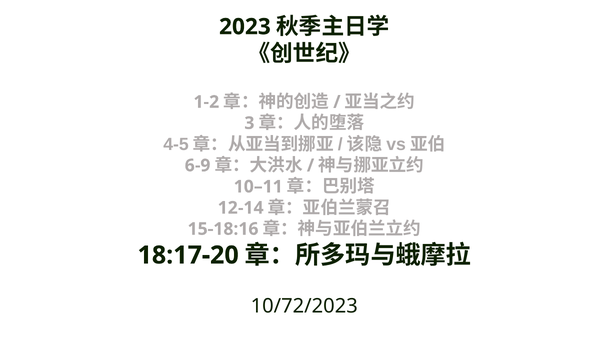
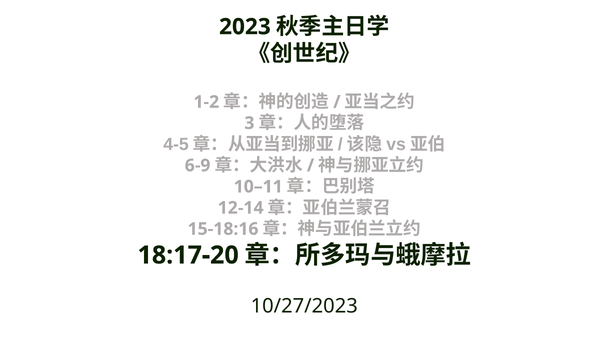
10/72/2023: 10/72/2023 -> 10/27/2023
